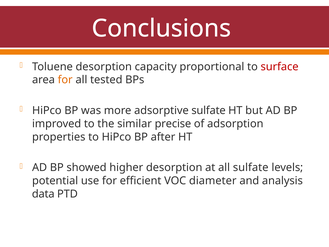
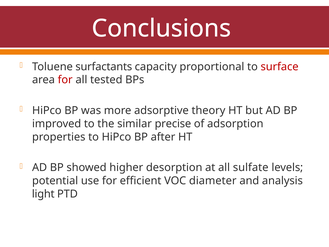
Toluene desorption: desorption -> surfactants
for at (65, 80) colour: orange -> red
adsorptive sulfate: sulfate -> theory
data: data -> light
